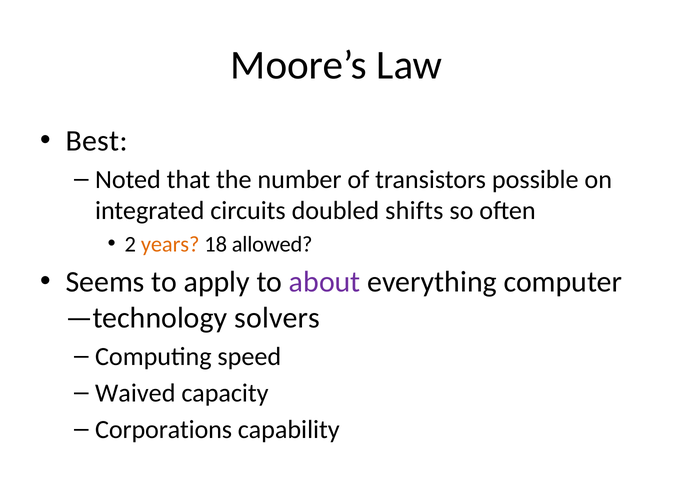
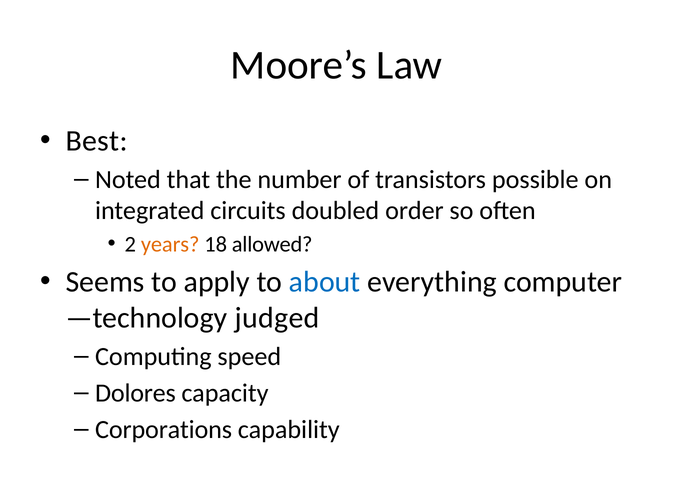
shifts: shifts -> order
about colour: purple -> blue
solvers: solvers -> judged
Waived: Waived -> Dolores
